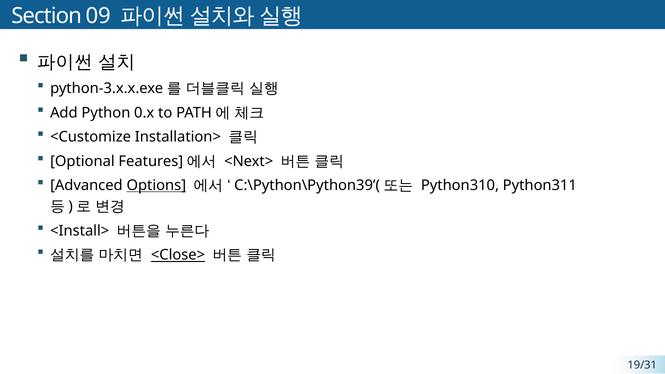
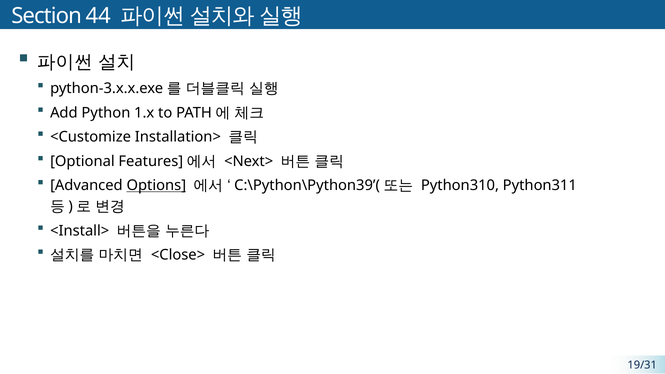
09: 09 -> 44
0.x: 0.x -> 1.x
<Close> underline: present -> none
